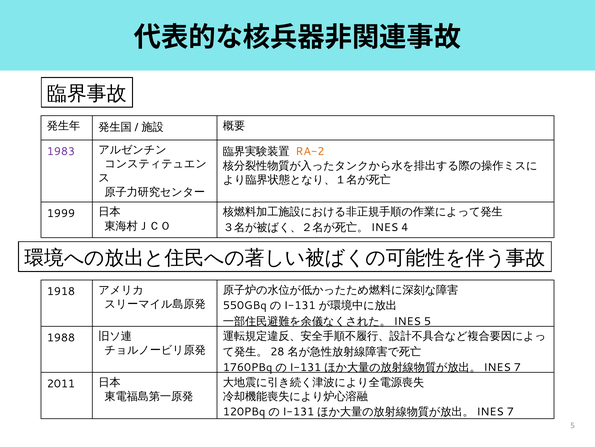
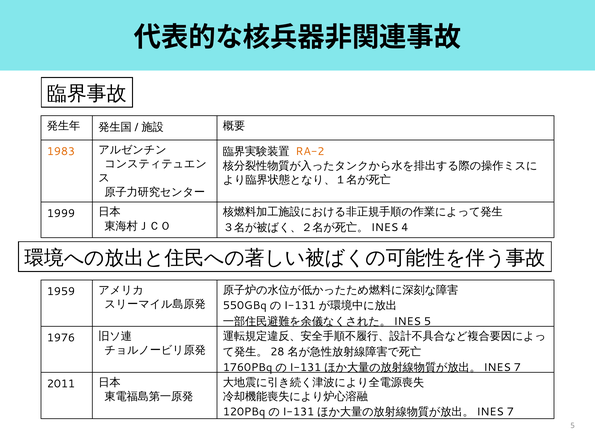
1983 colour: purple -> orange
1918: 1918 -> 1959
1988: 1988 -> 1976
